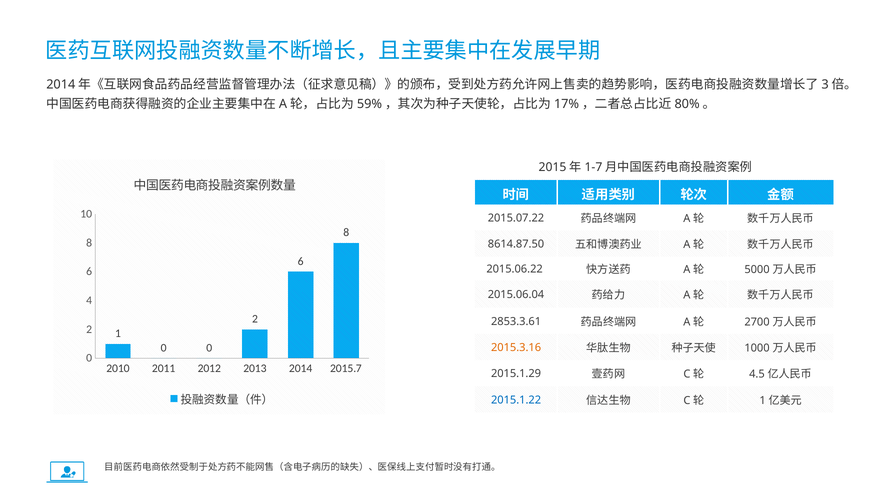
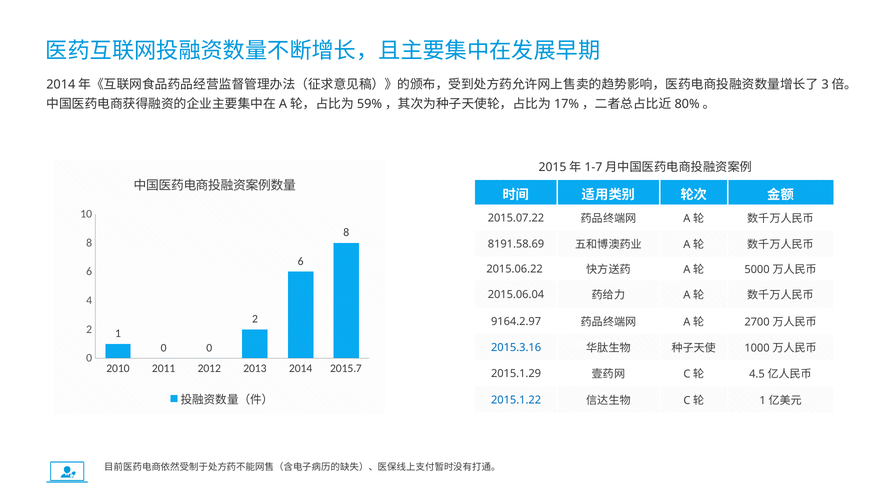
8614.87.50: 8614.87.50 -> 8191.58.69
2853.3.61: 2853.3.61 -> 9164.2.97
2015.3.16 colour: orange -> blue
